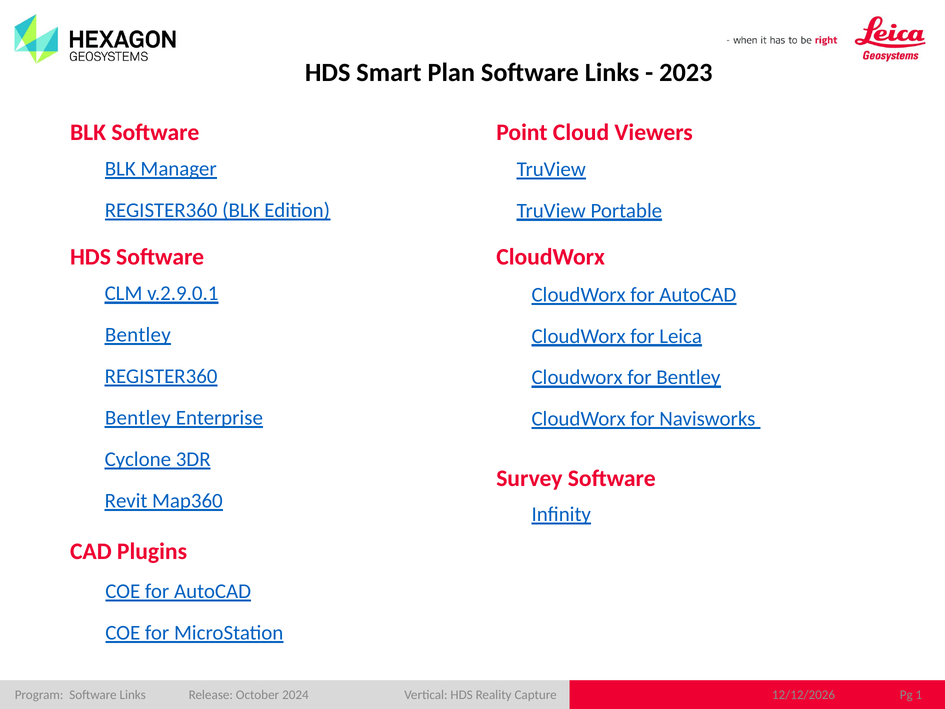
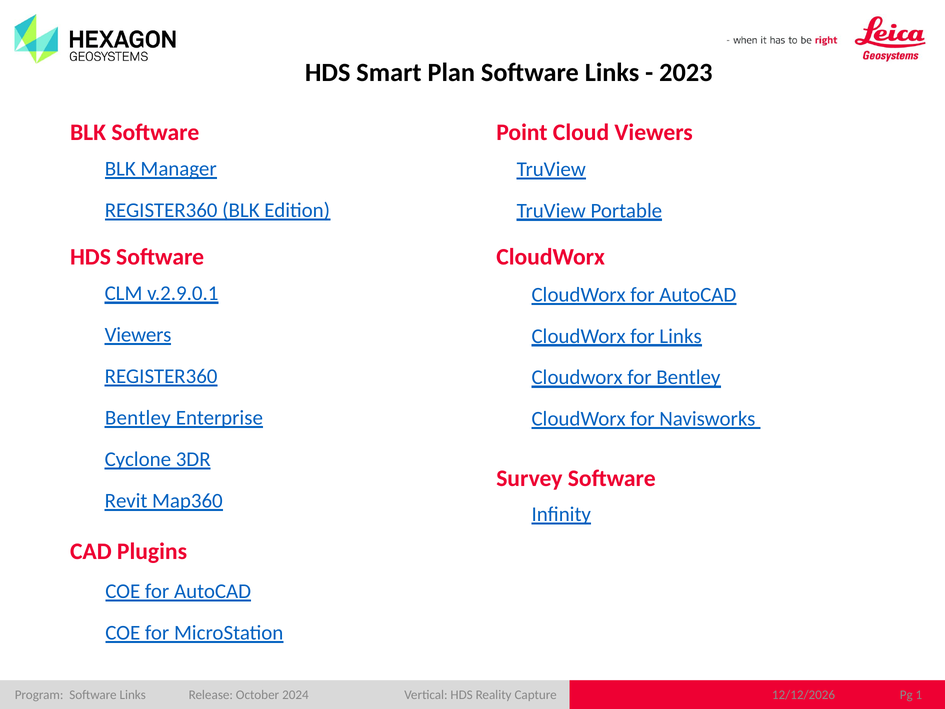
Bentley at (138, 335): Bentley -> Viewers
for Leica: Leica -> Links
